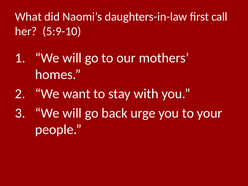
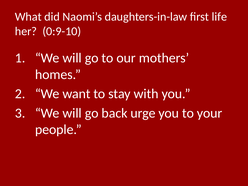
call: call -> life
5:9-10: 5:9-10 -> 0:9-10
